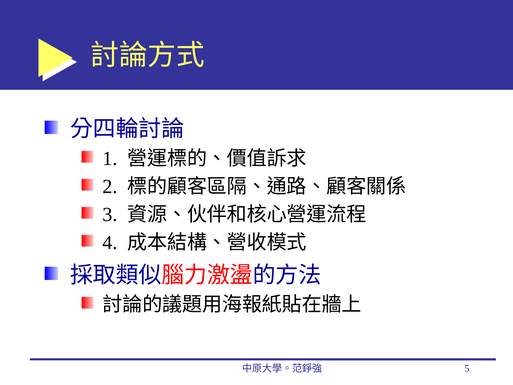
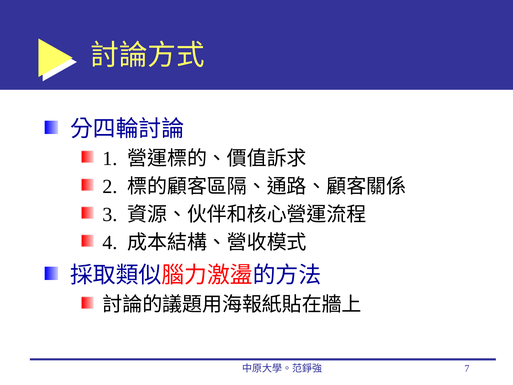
5: 5 -> 7
